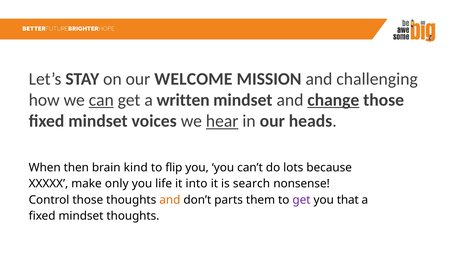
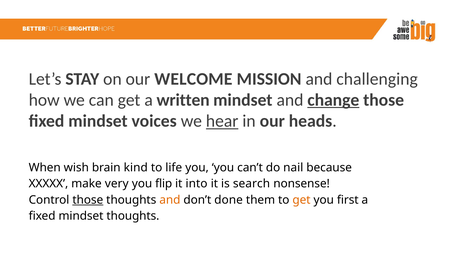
can underline: present -> none
then: then -> wish
flip: flip -> life
lots: lots -> nail
only: only -> very
life: life -> flip
those at (88, 200) underline: none -> present
parts: parts -> done
get at (302, 200) colour: purple -> orange
that: that -> first
